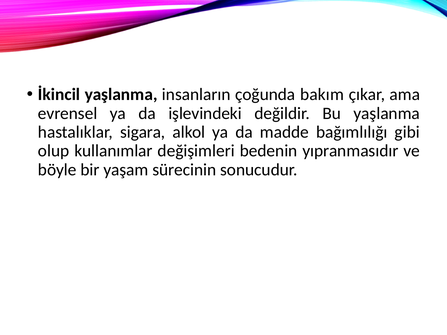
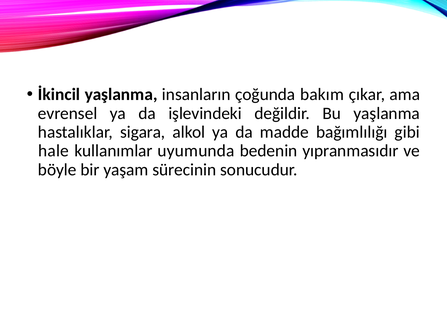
olup: olup -> hale
değişimleri: değişimleri -> uyumunda
